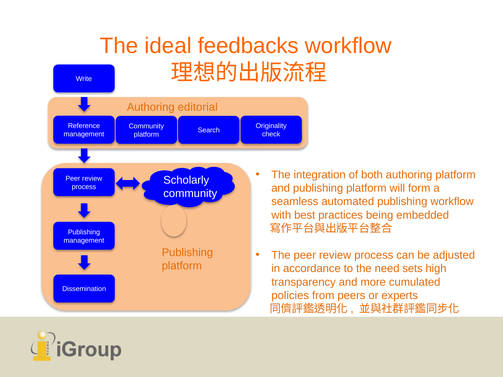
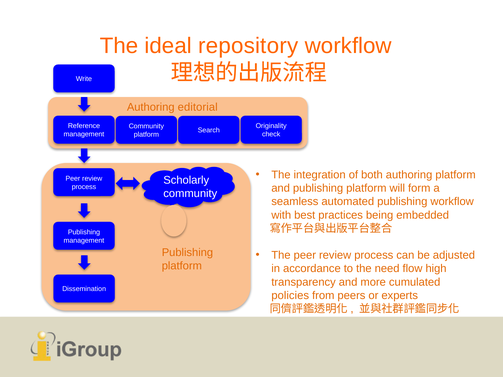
feedbacks: feedbacks -> repository
sets: sets -> flow
